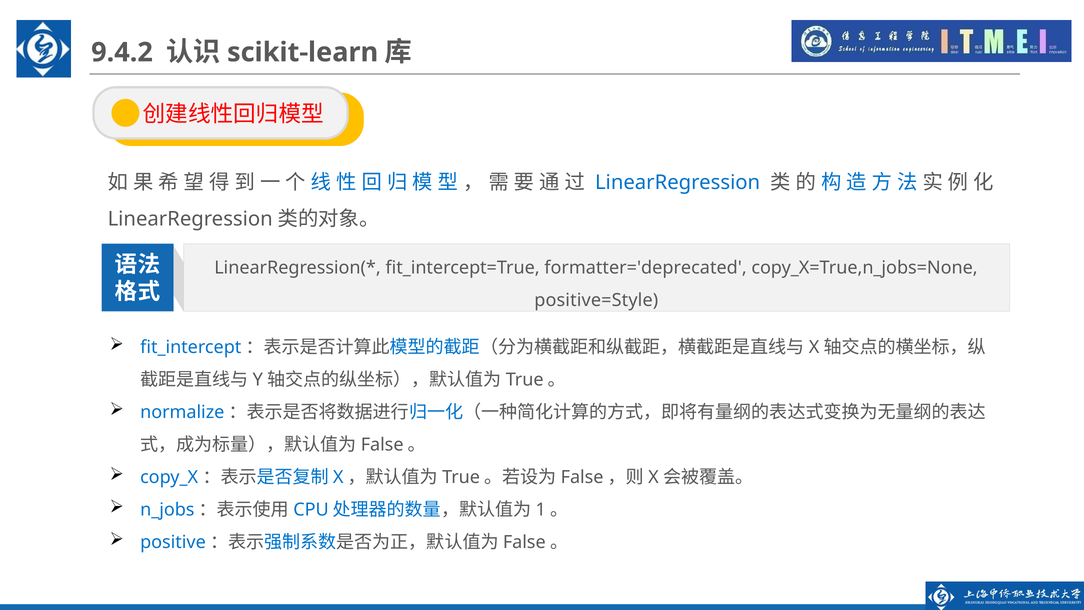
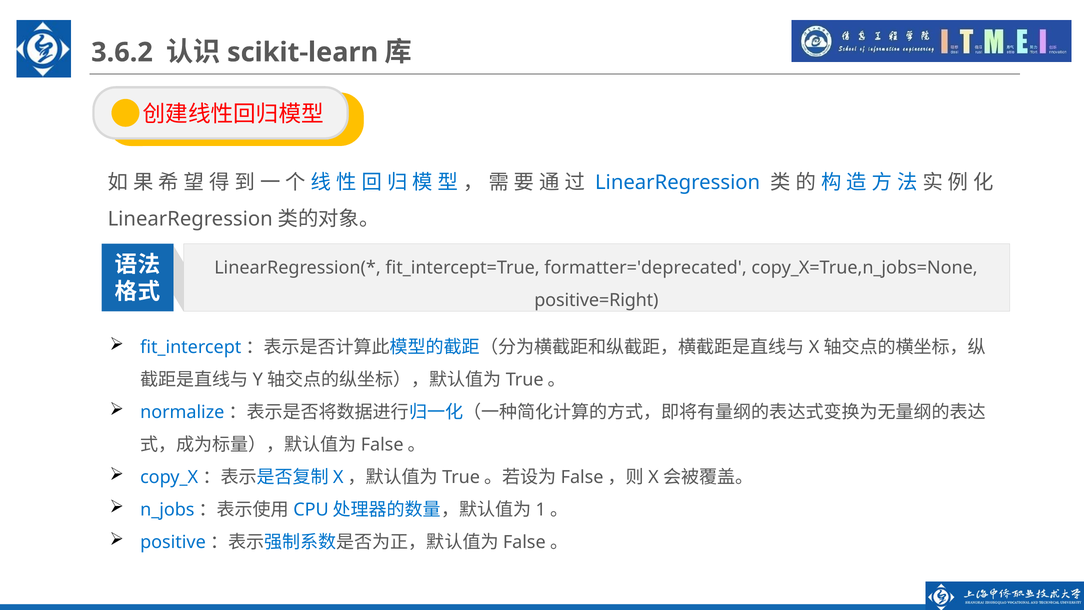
9.4.2: 9.4.2 -> 3.6.2
positive=Style: positive=Style -> positive=Right
